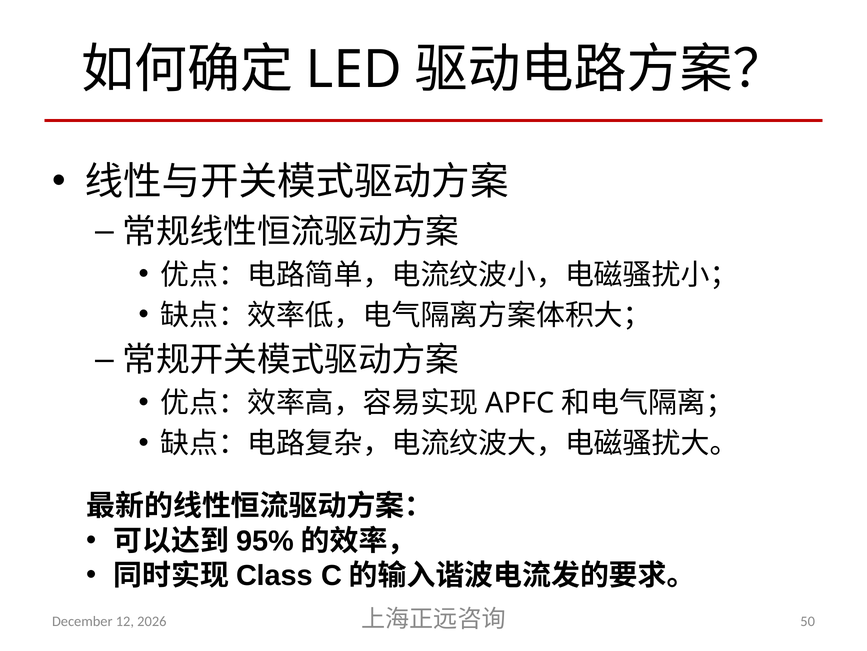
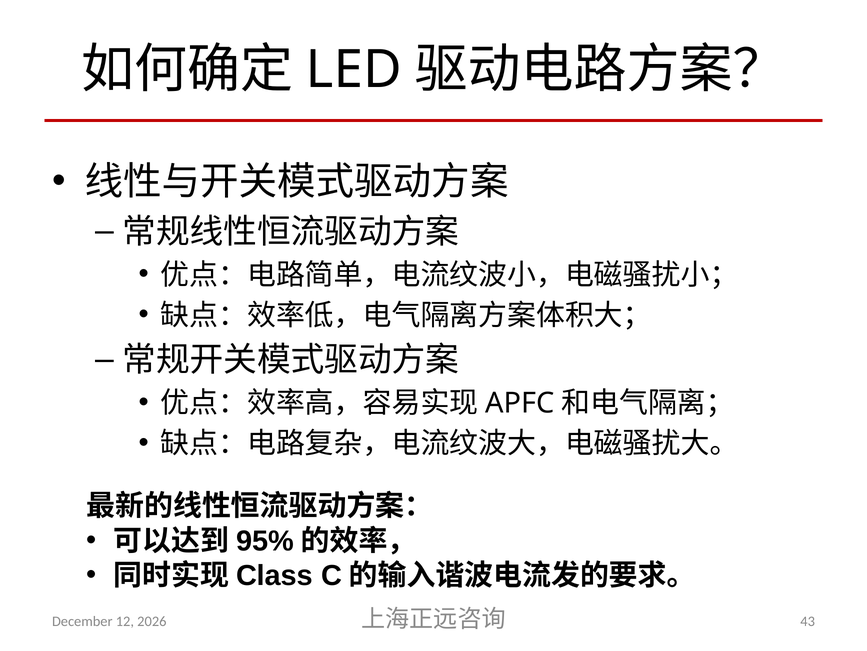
50: 50 -> 43
